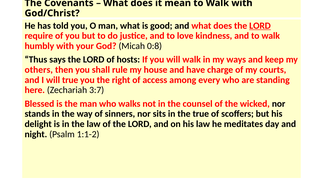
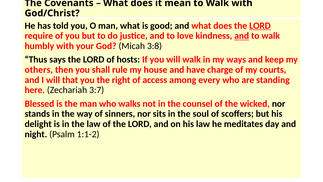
and at (242, 36) underline: none -> present
0:8: 0:8 -> 3:8
will true: true -> that
the true: true -> soul
